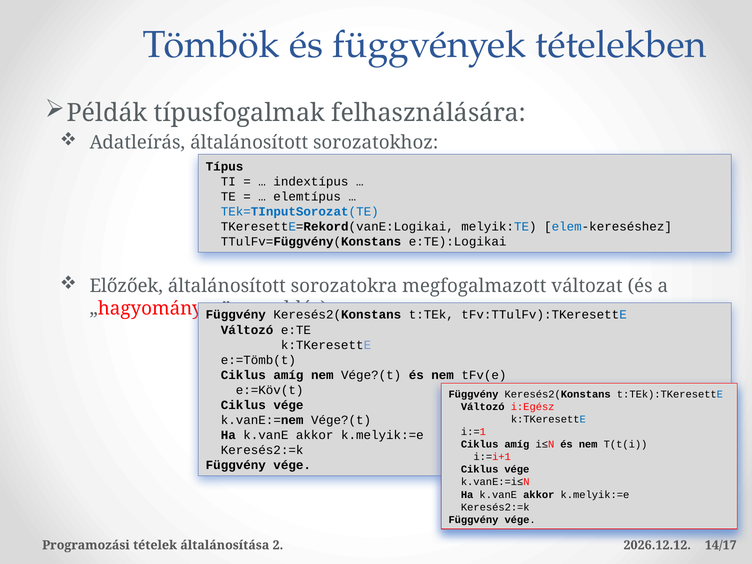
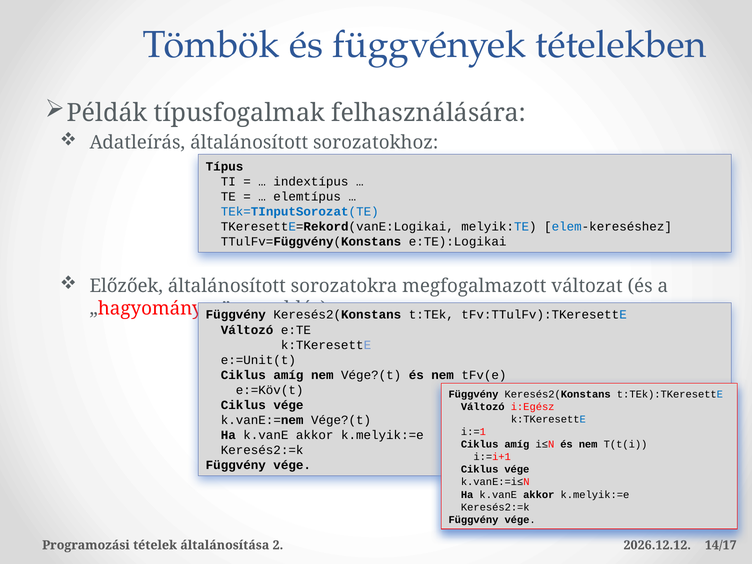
e:=Tömb(t: e:=Tömb(t -> e:=Unit(t
